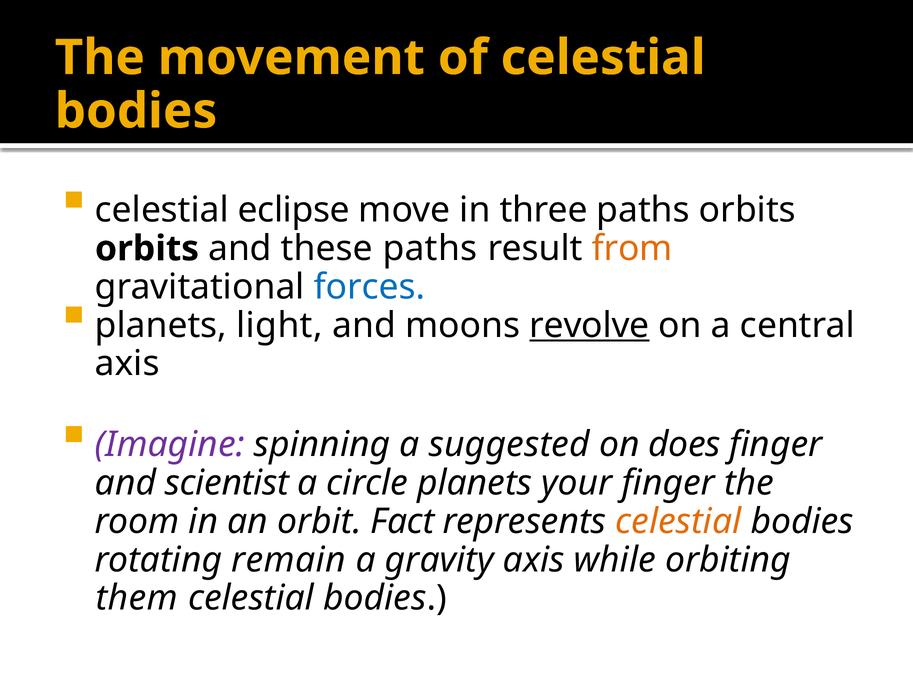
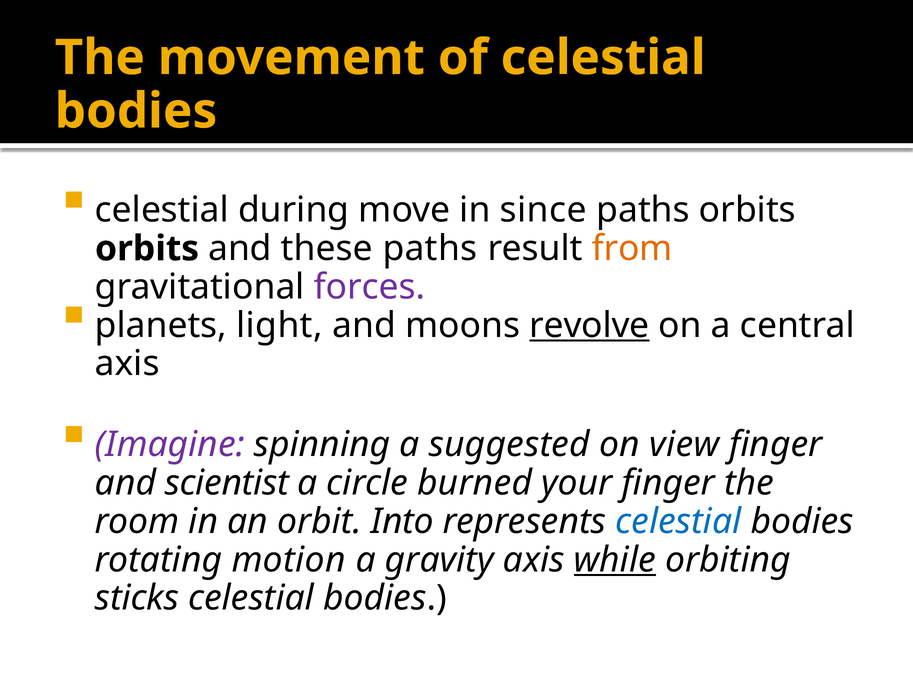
eclipse: eclipse -> during
three: three -> since
forces colour: blue -> purple
does: does -> view
circle planets: planets -> burned
Fact: Fact -> Into
celestial at (678, 521) colour: orange -> blue
remain: remain -> motion
while underline: none -> present
them: them -> sticks
